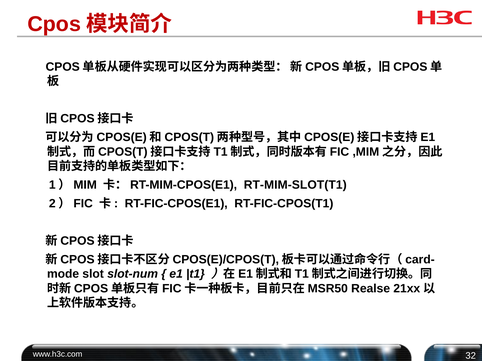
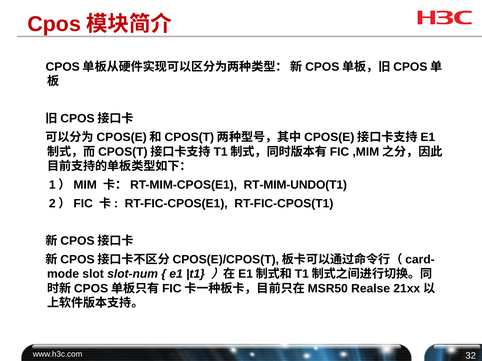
RT-MIM-SLOT(T1: RT-MIM-SLOT(T1 -> RT-MIM-UNDO(T1
